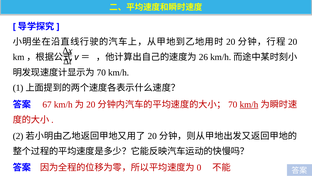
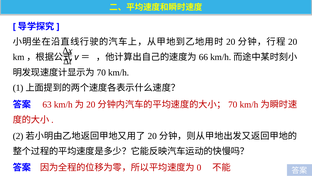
26: 26 -> 66
67: 67 -> 63
km/h at (249, 104) underline: present -> none
